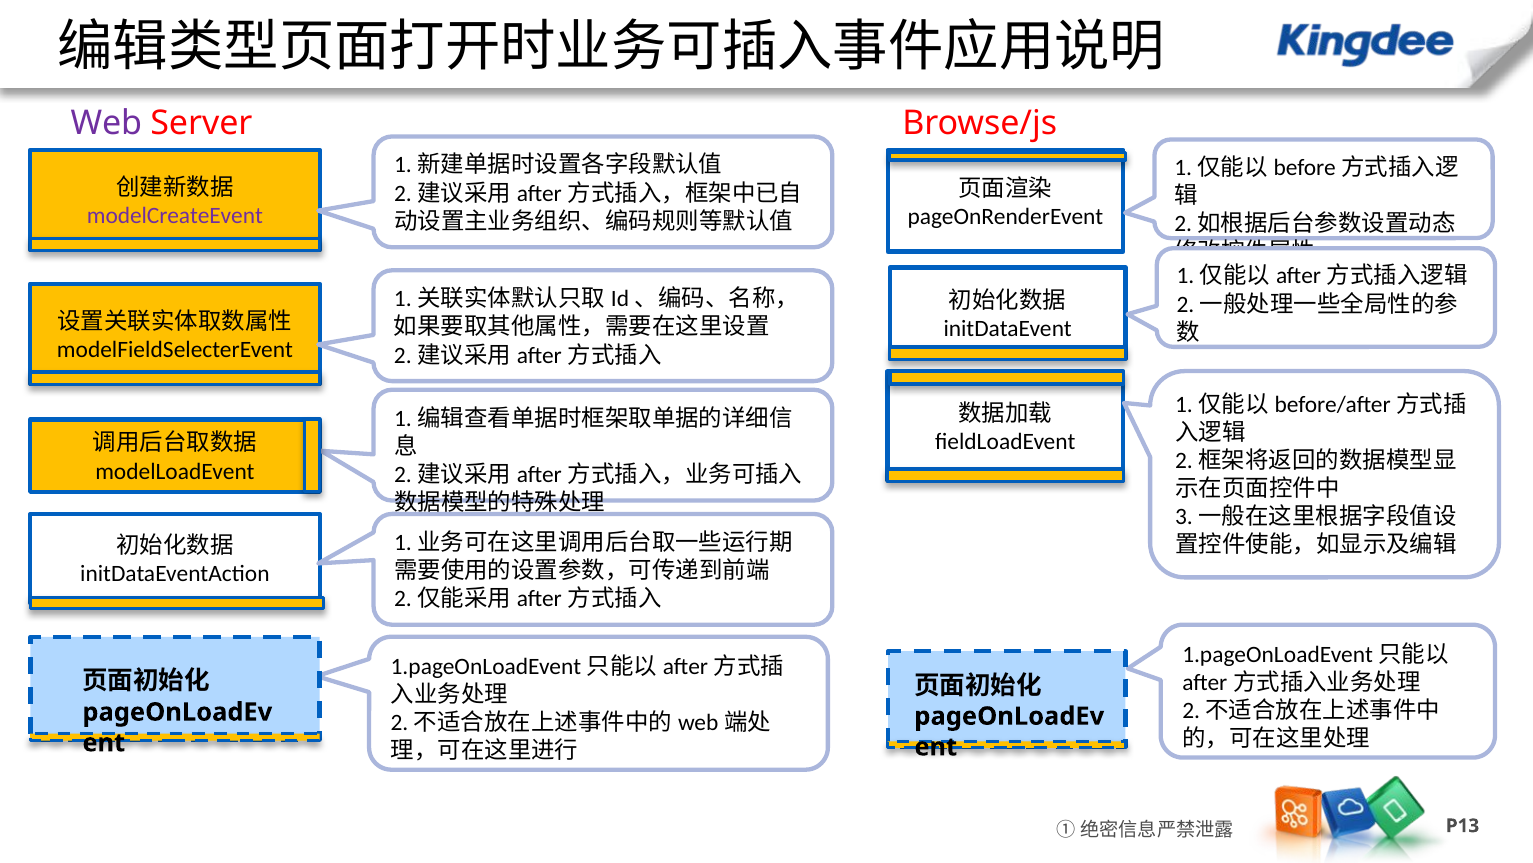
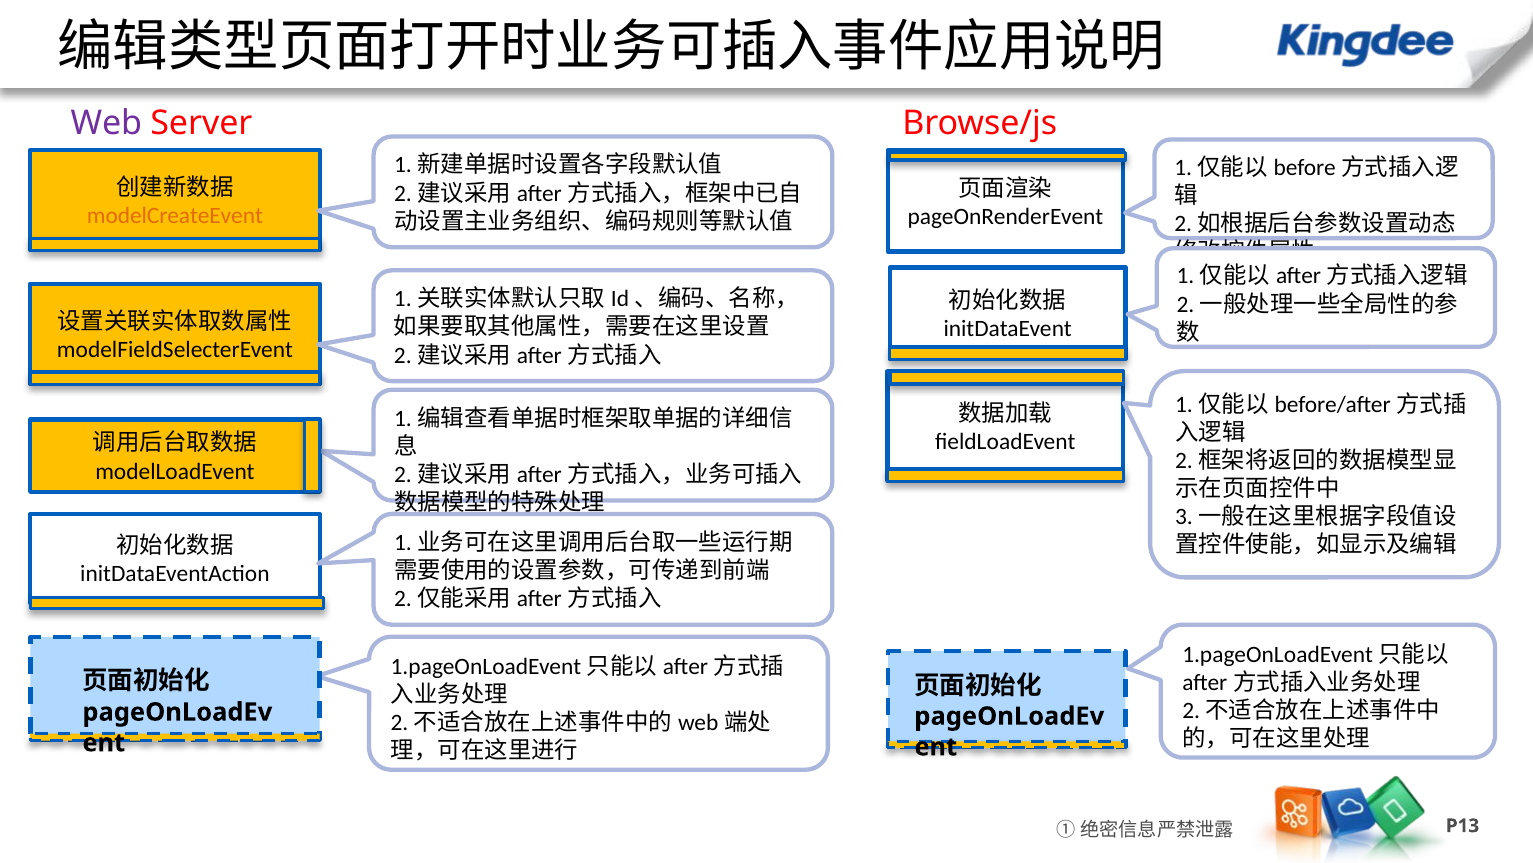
modelCreateEvent colour: purple -> orange
